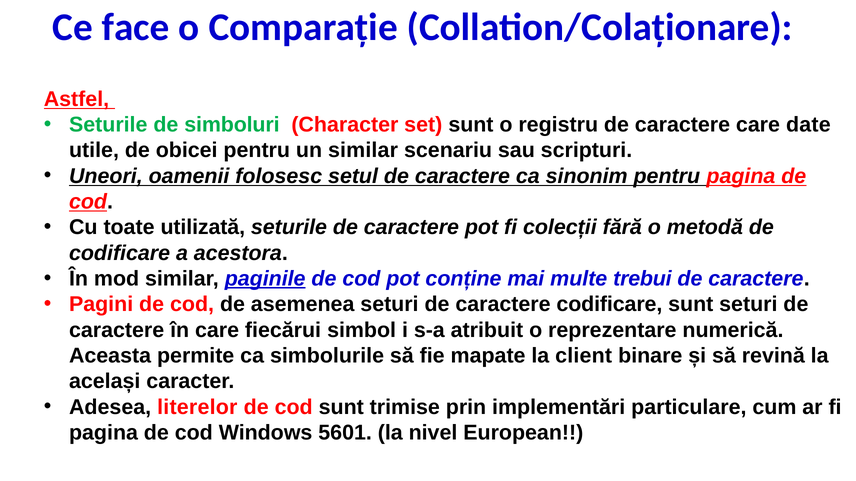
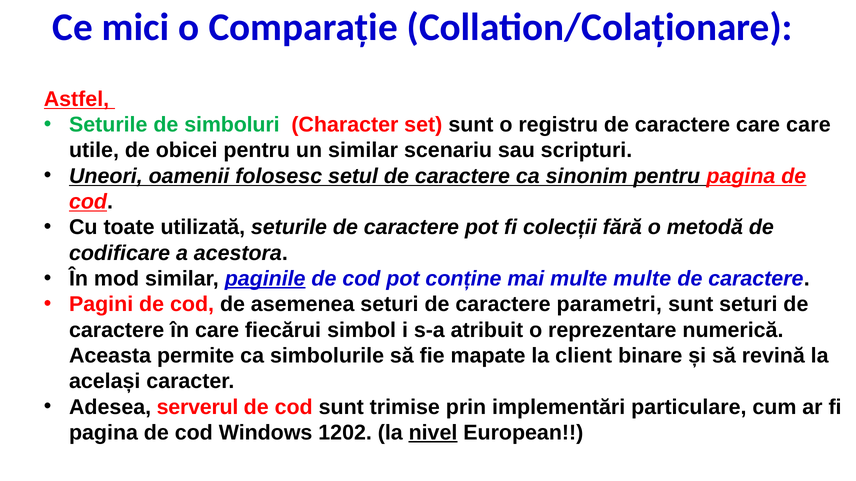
face: face -> mici
care date: date -> care
multe trebui: trebui -> multe
caractere codificare: codificare -> parametri
literelor: literelor -> serverul
5601: 5601 -> 1202
nivel underline: none -> present
